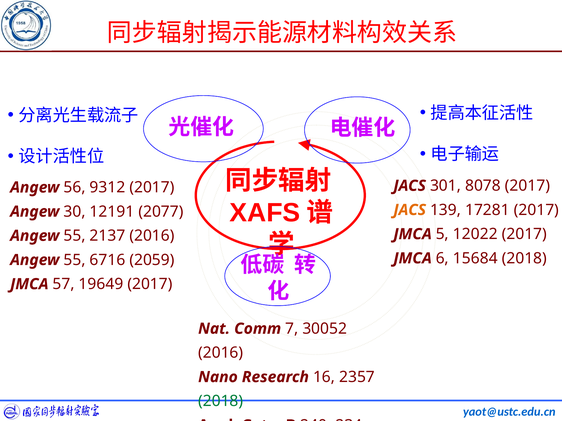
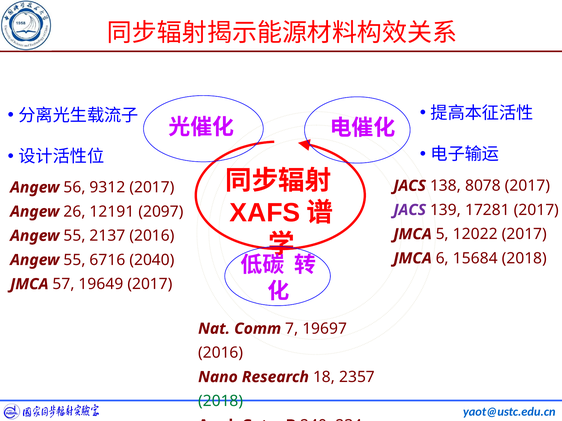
301: 301 -> 138
JACS at (410, 210) colour: orange -> purple
30: 30 -> 26
2077: 2077 -> 2097
2059: 2059 -> 2040
30052: 30052 -> 19697
16: 16 -> 18
